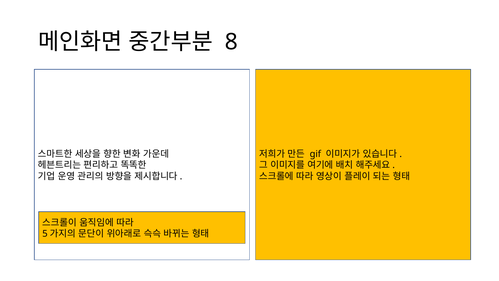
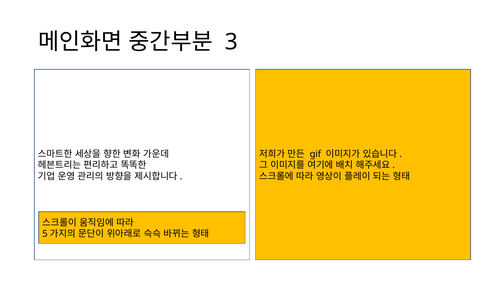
8: 8 -> 3
